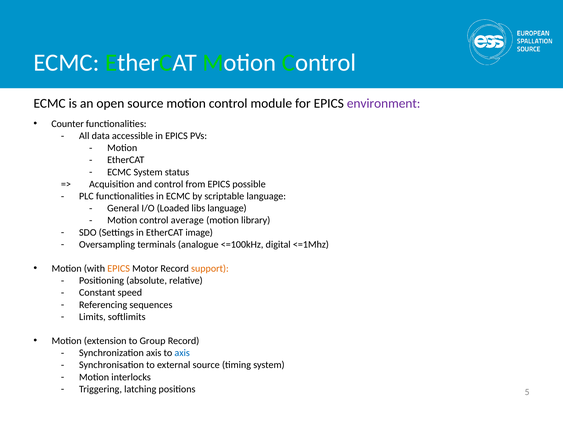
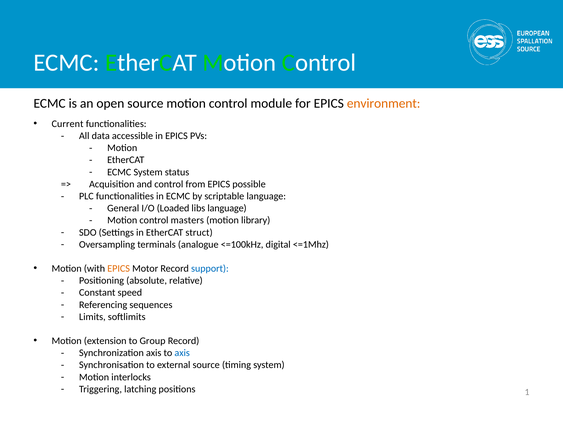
environment colour: purple -> orange
Counter: Counter -> Current
average: average -> masters
image: image -> struct
support colour: orange -> blue
5: 5 -> 1
